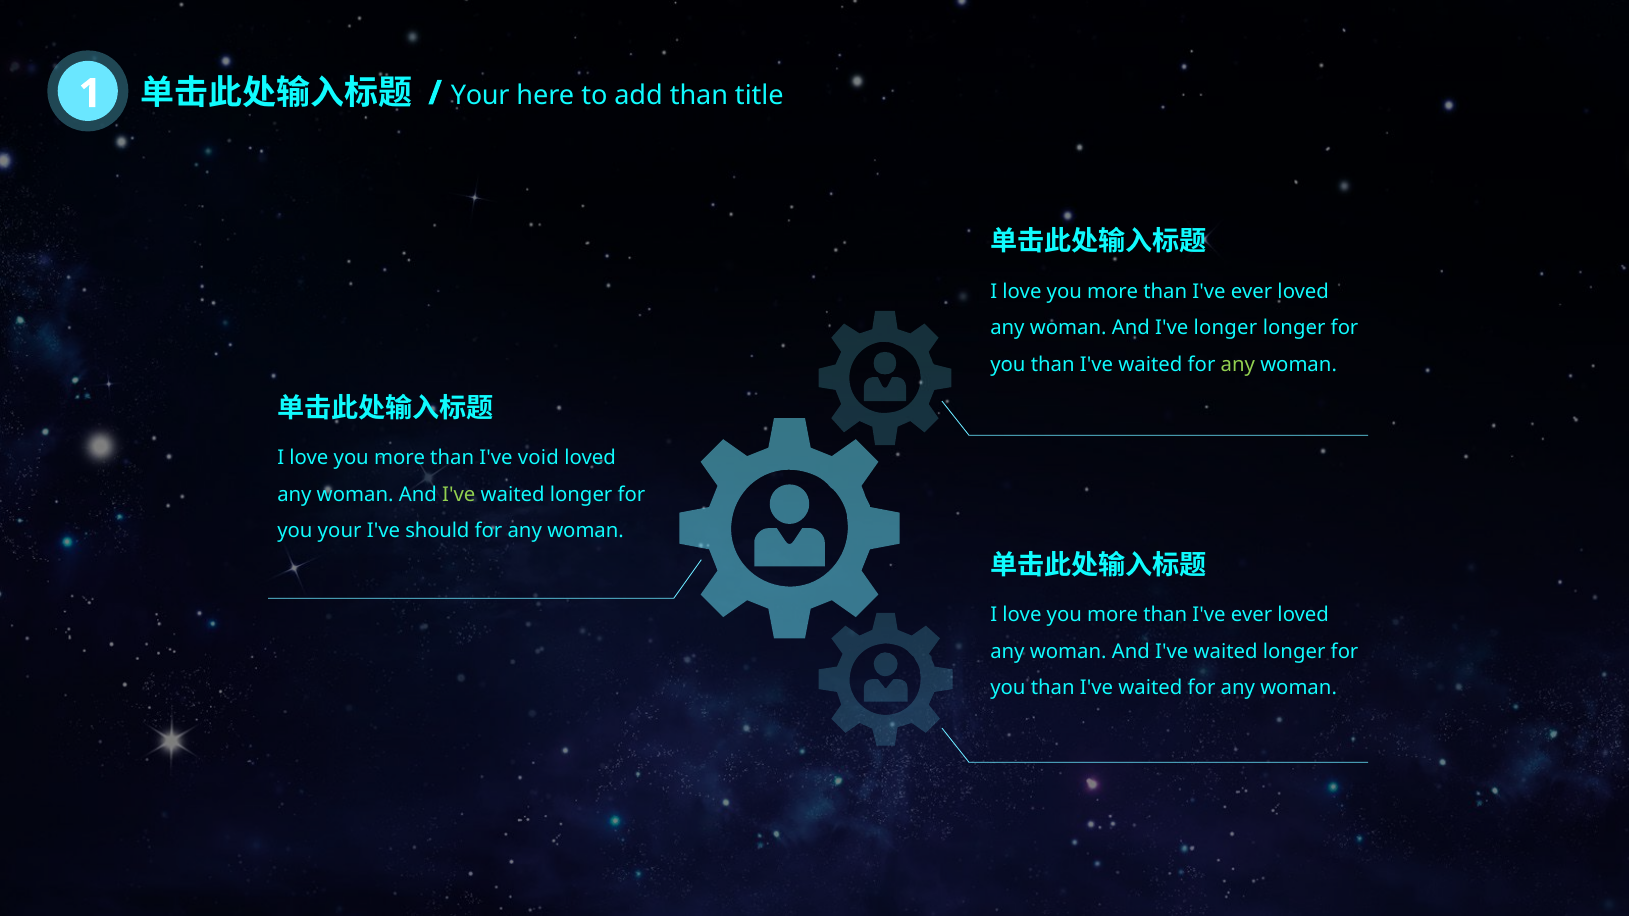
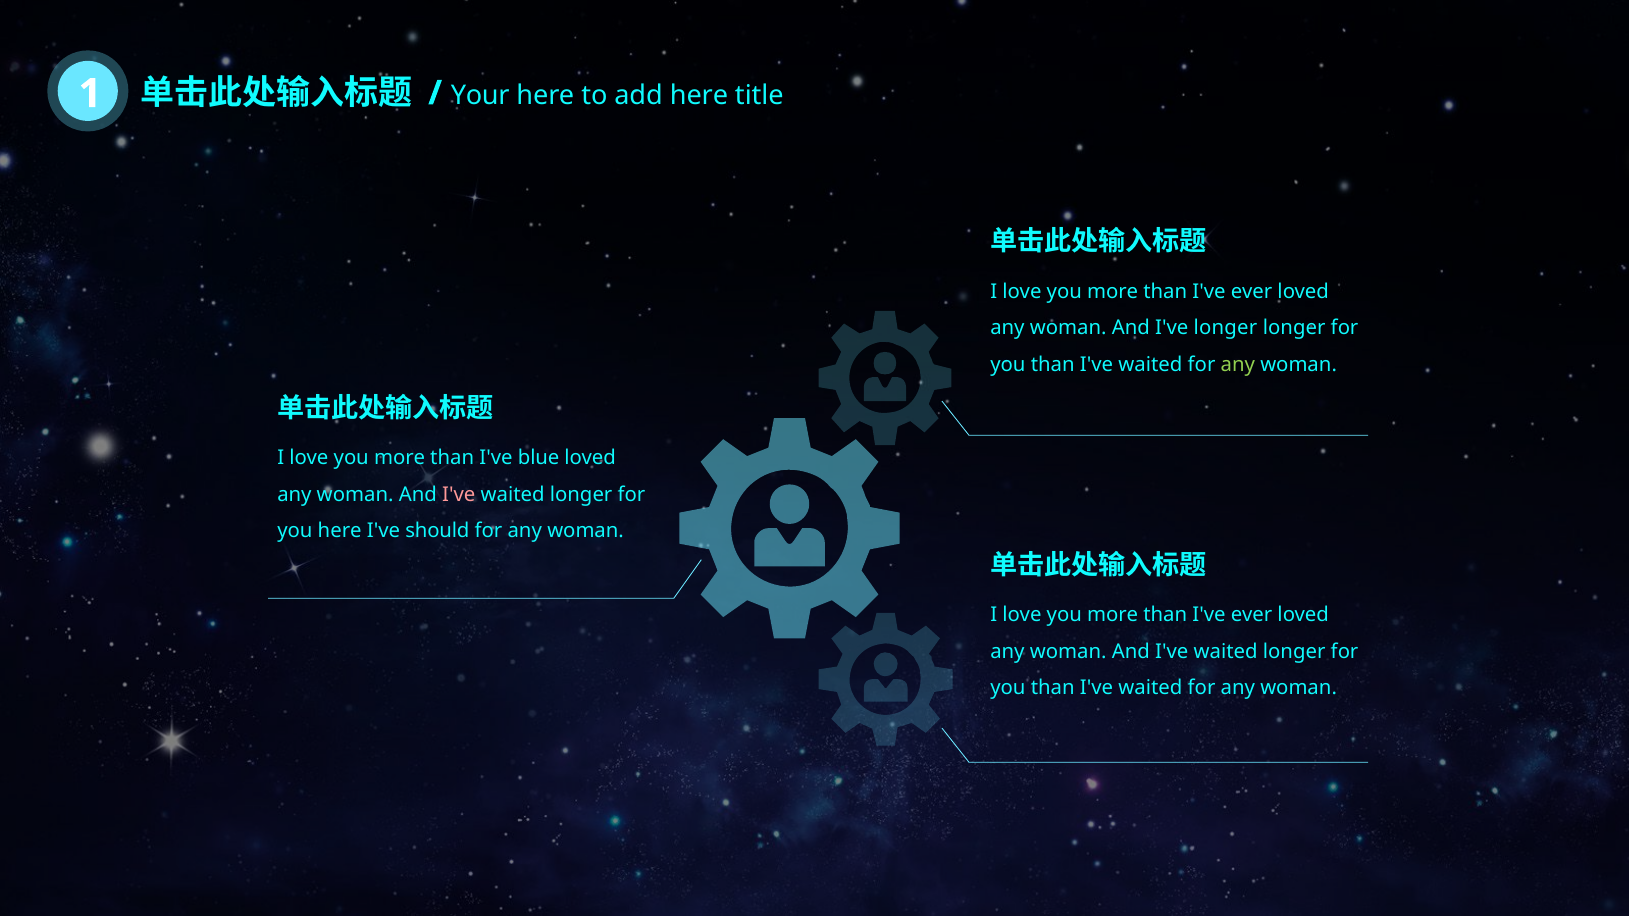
add than: than -> here
void: void -> blue
I've at (459, 495) colour: light green -> pink
you your: your -> here
